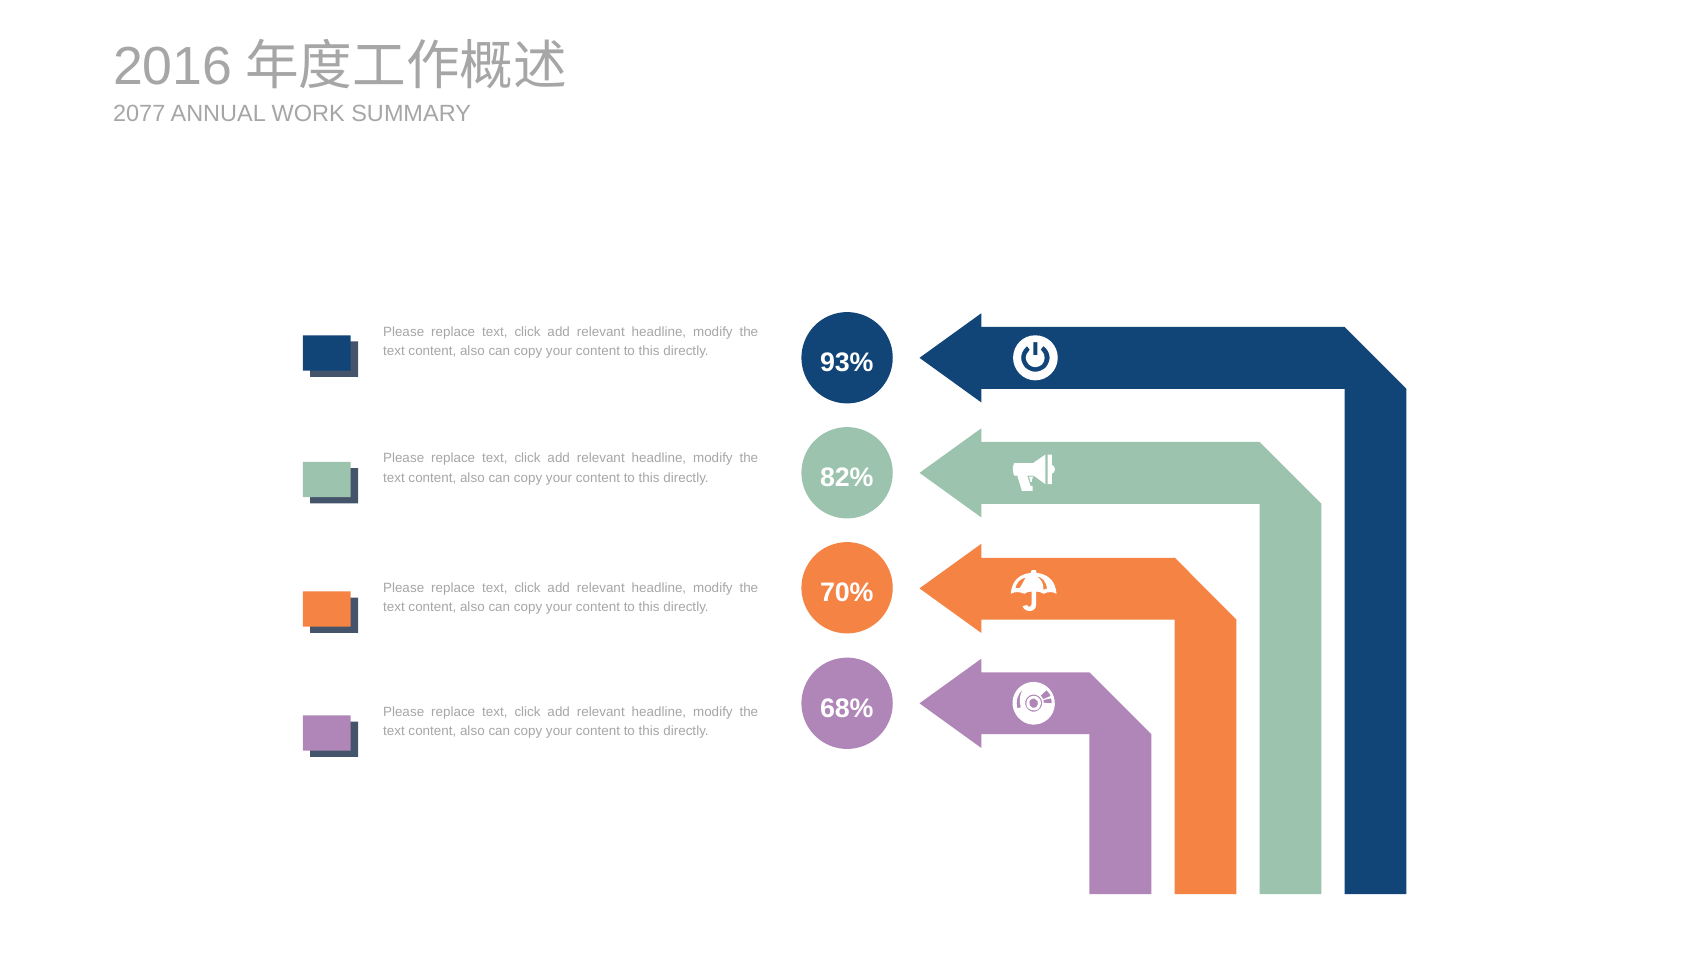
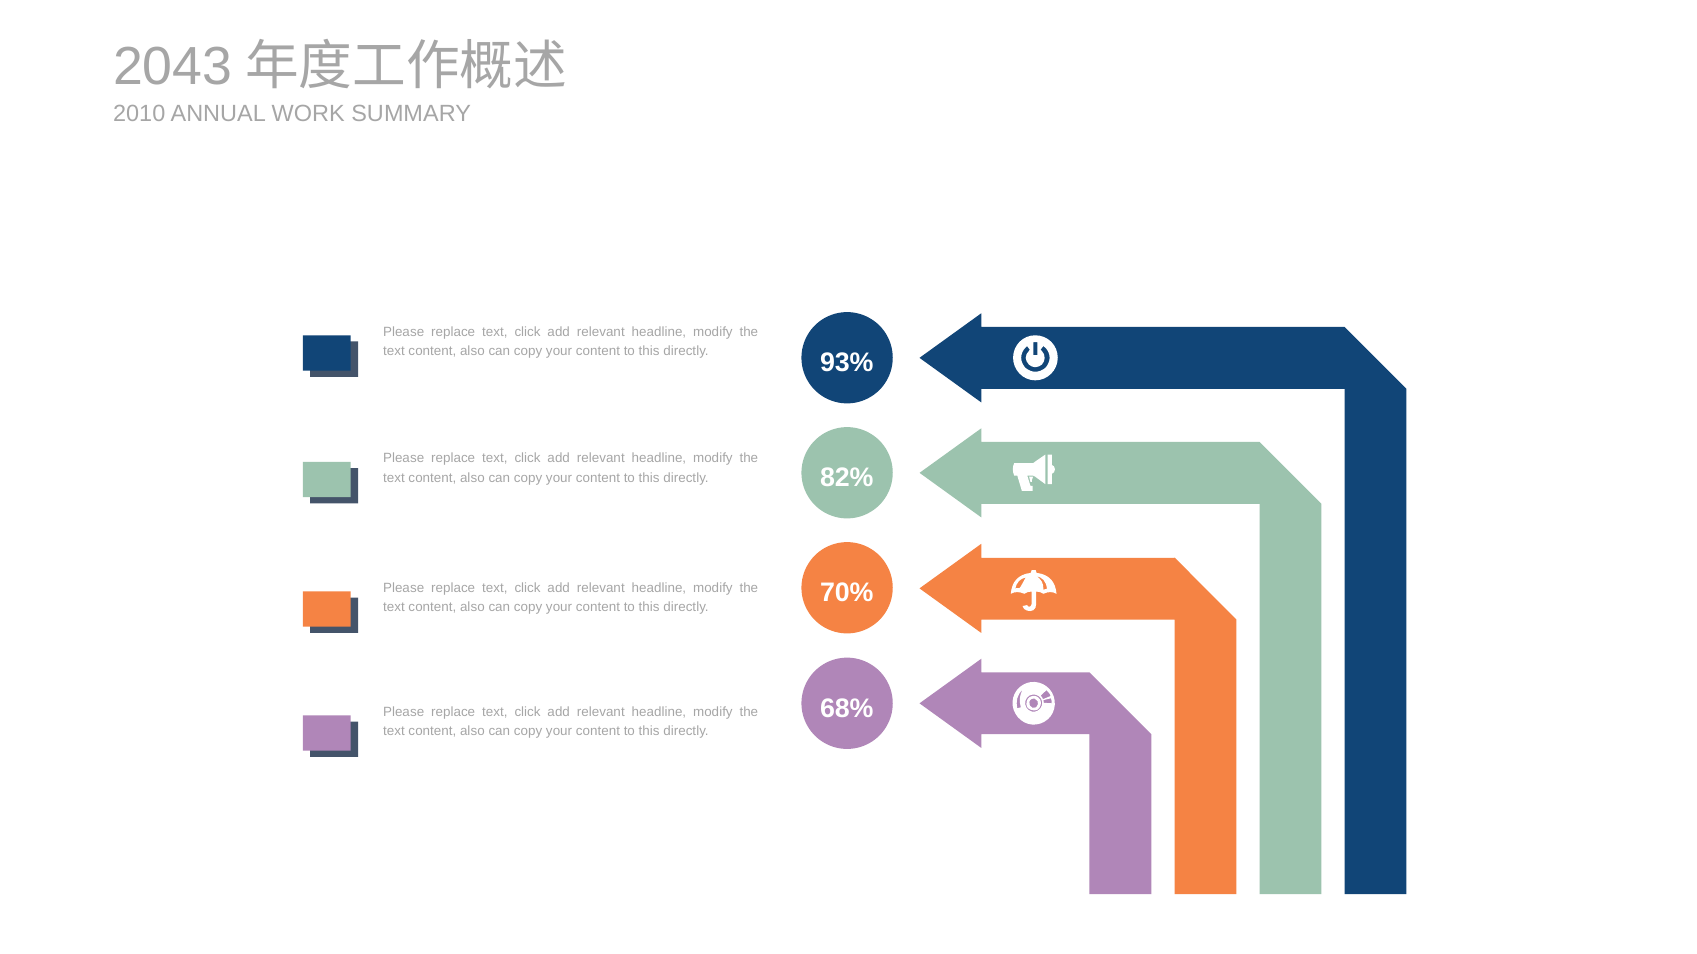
2016: 2016 -> 2043
2077: 2077 -> 2010
